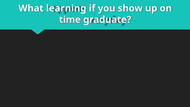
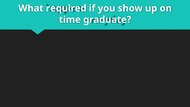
learning: learning -> required
